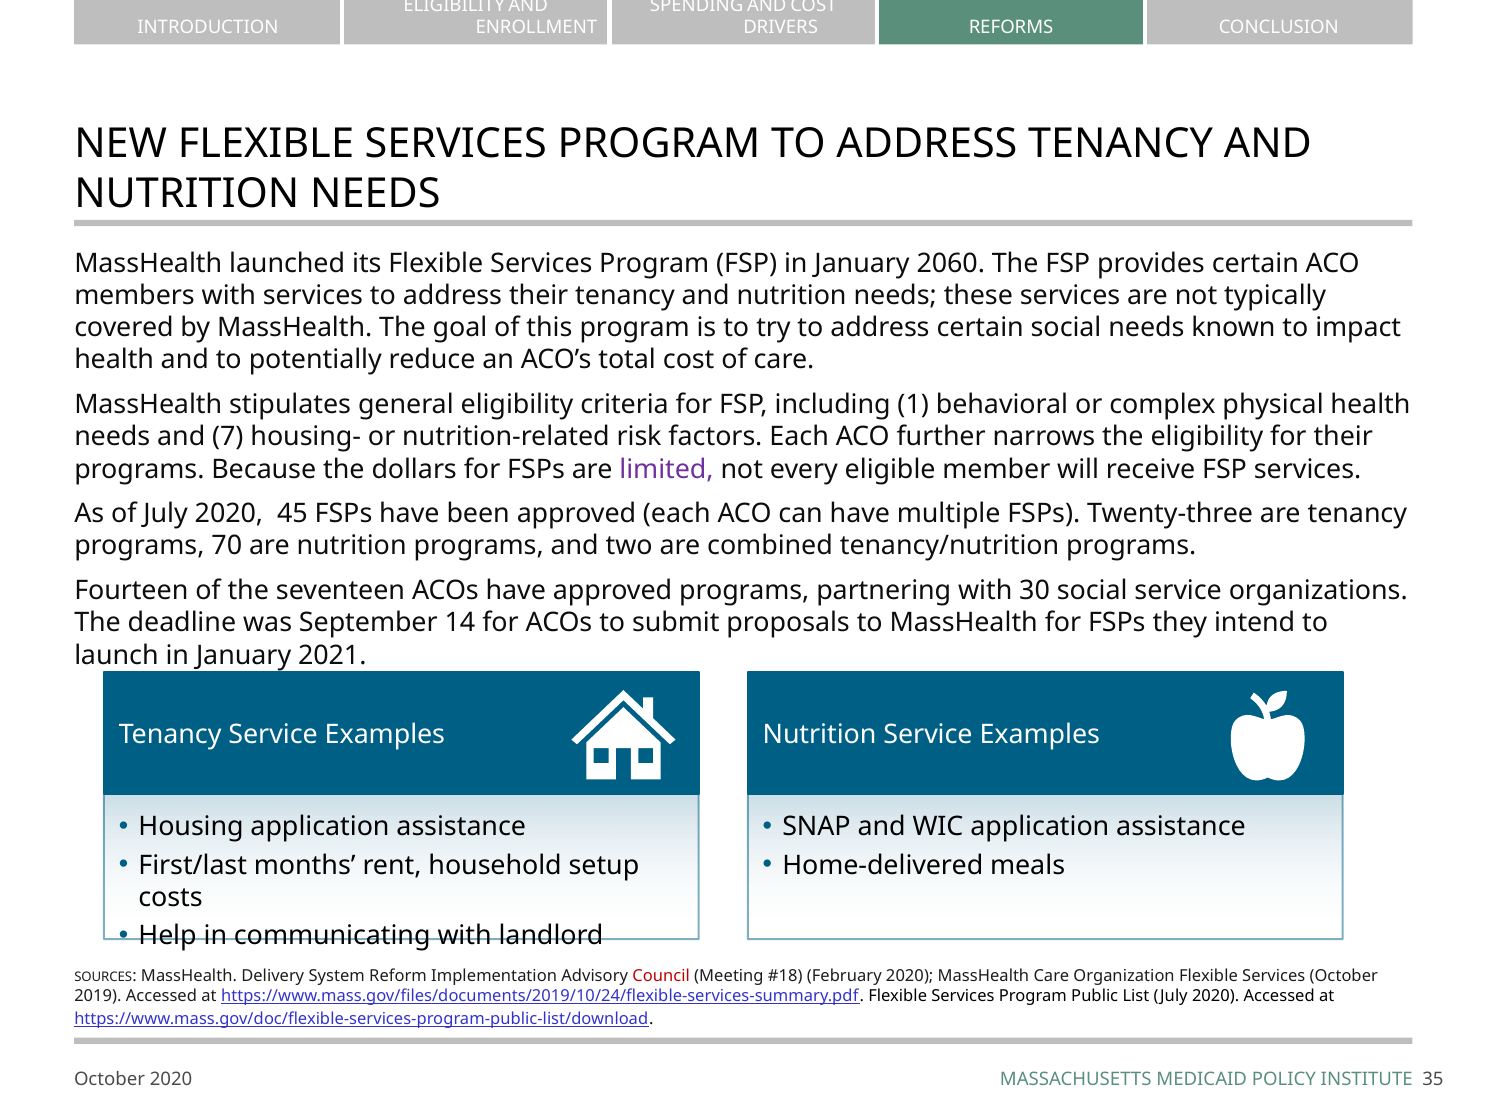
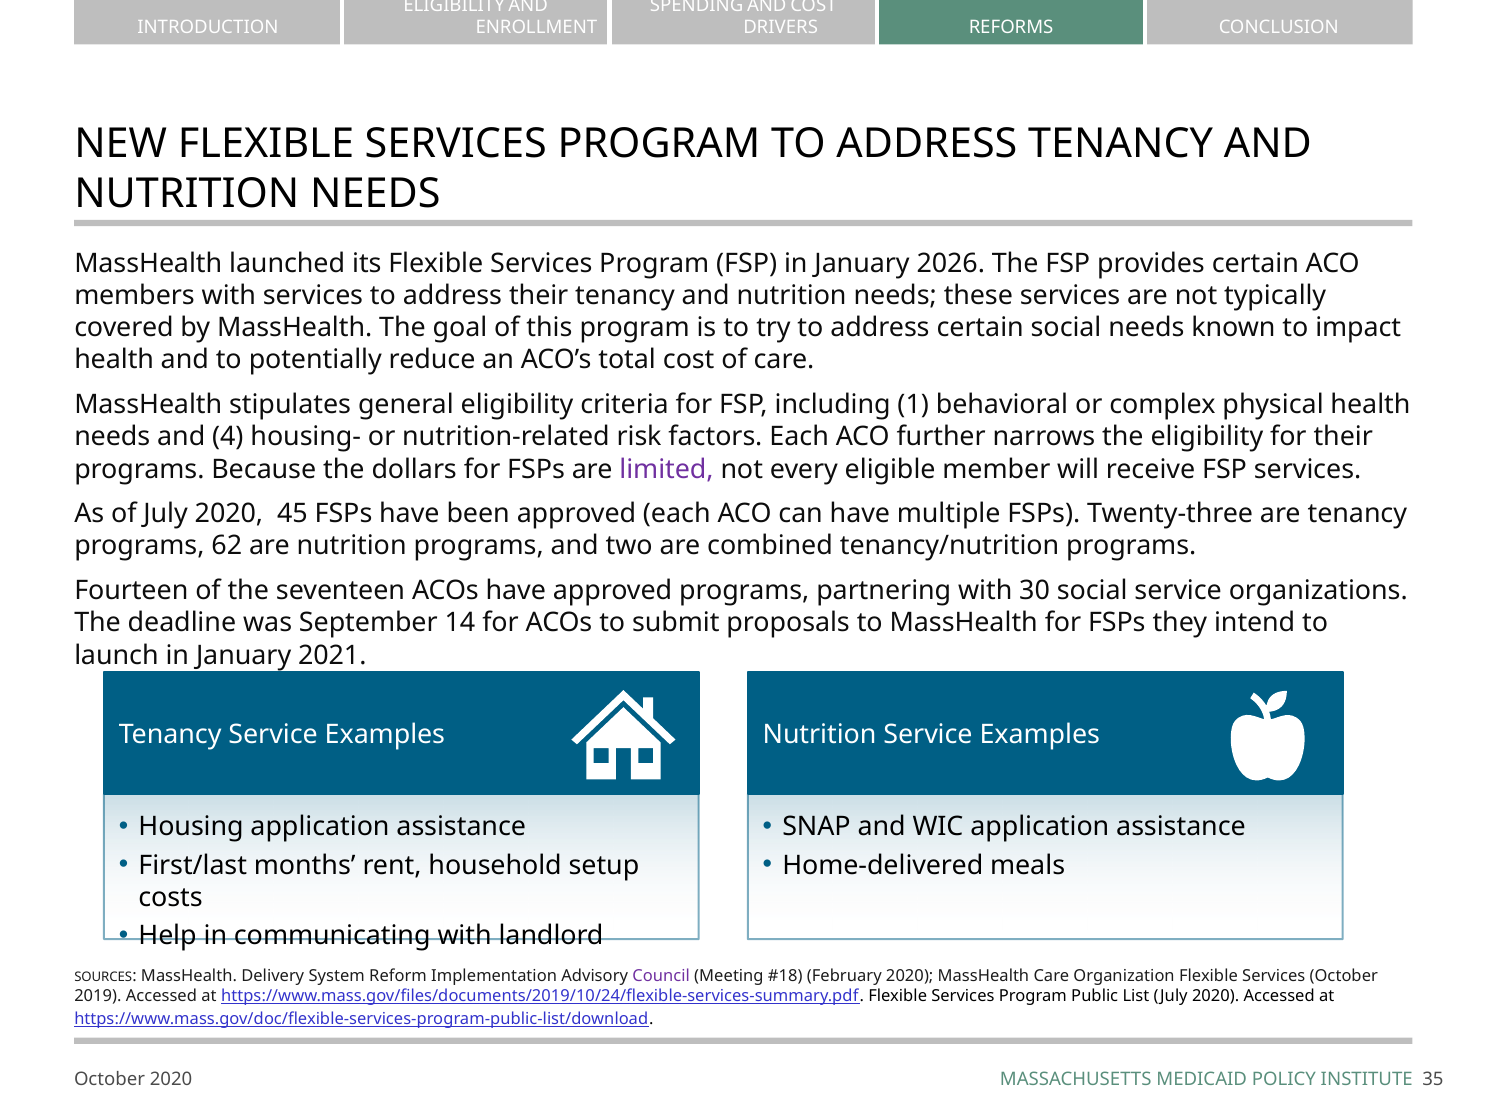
2060: 2060 -> 2026
7: 7 -> 4
70: 70 -> 62
Council colour: red -> purple
